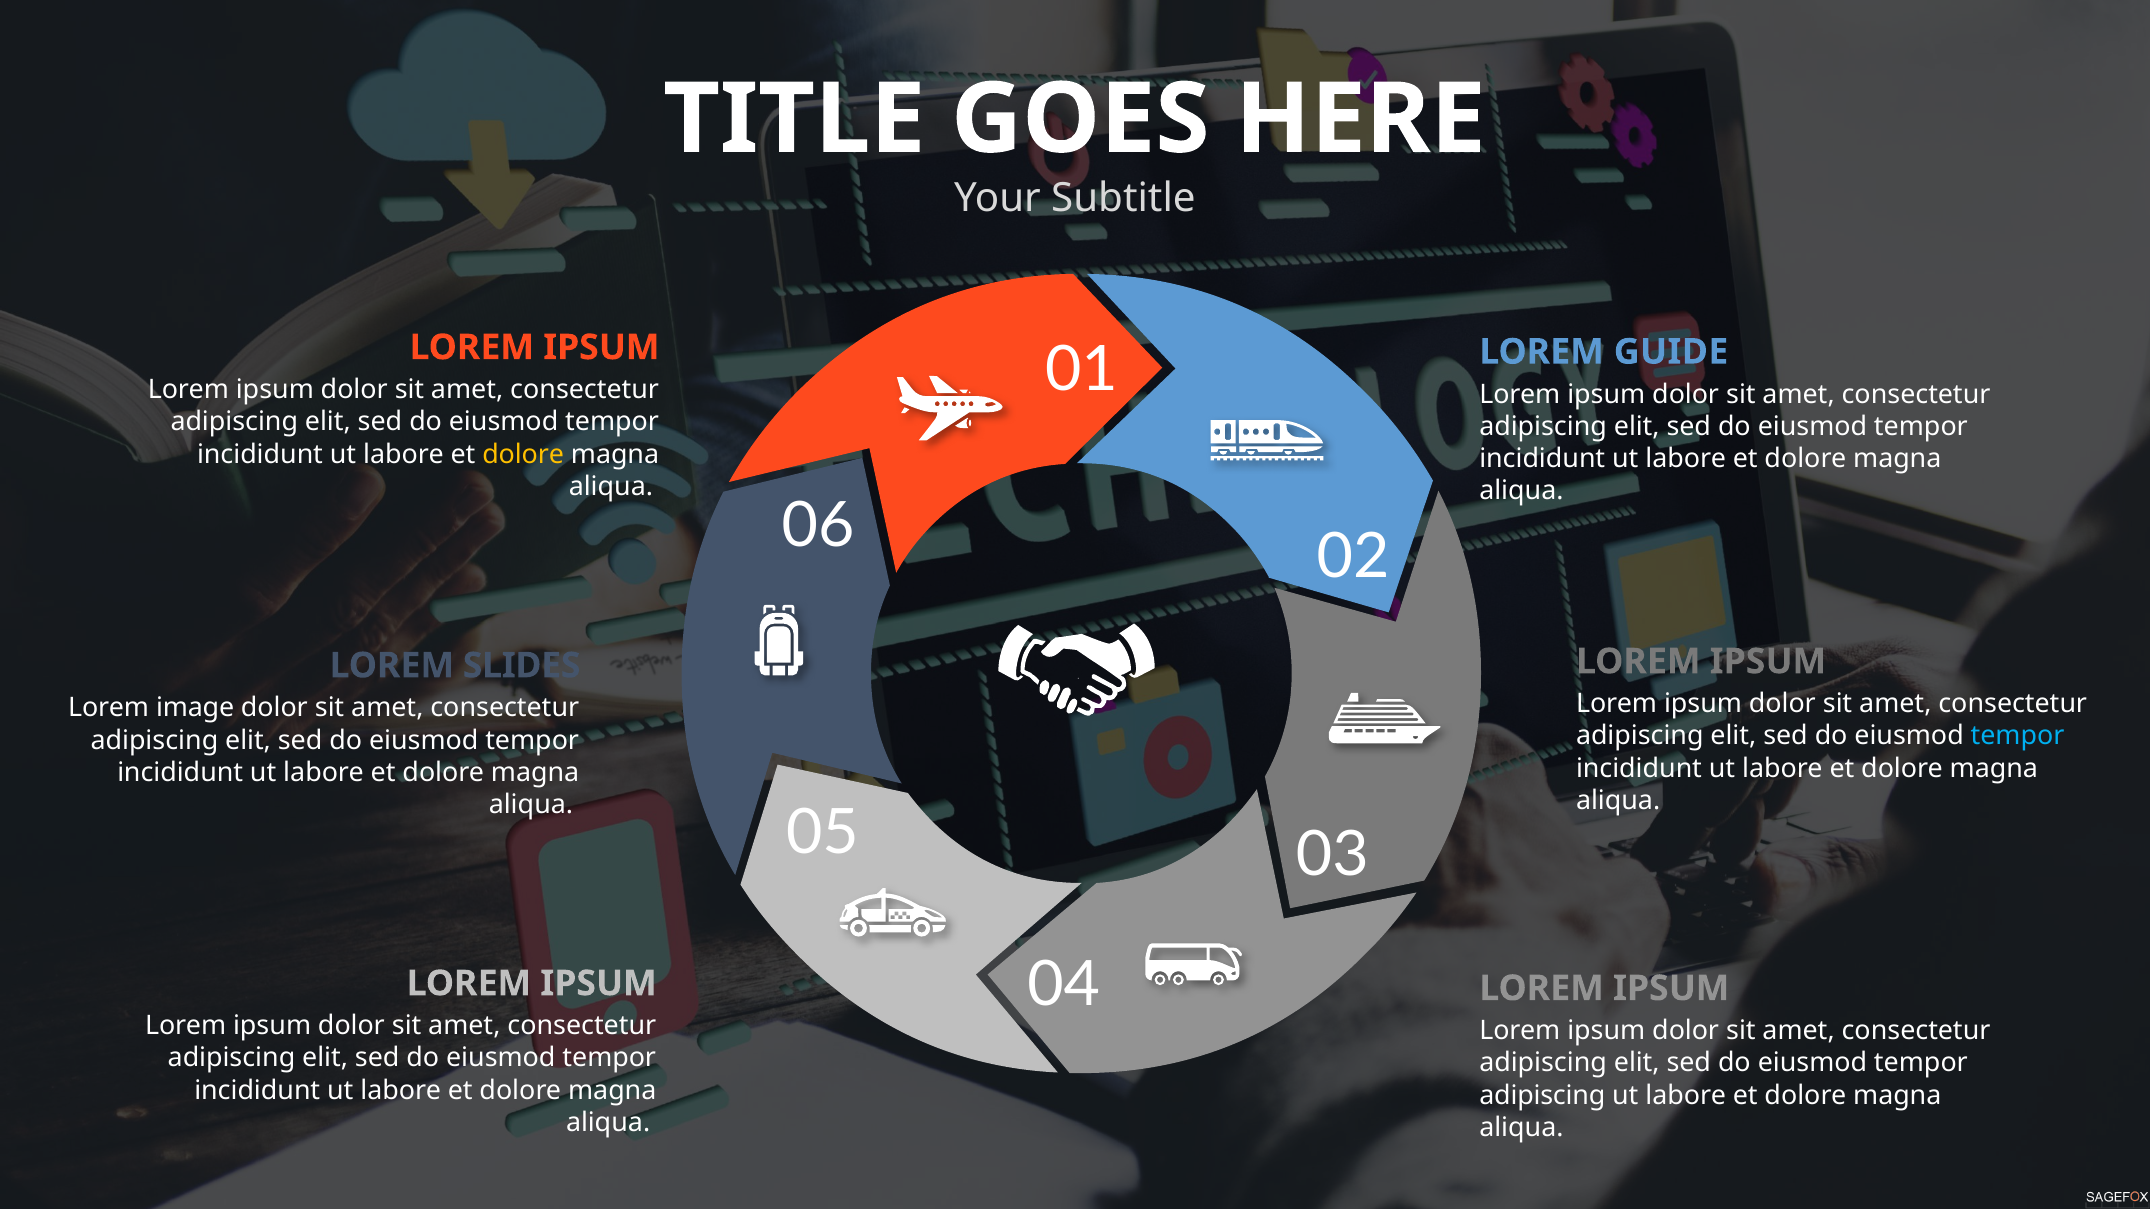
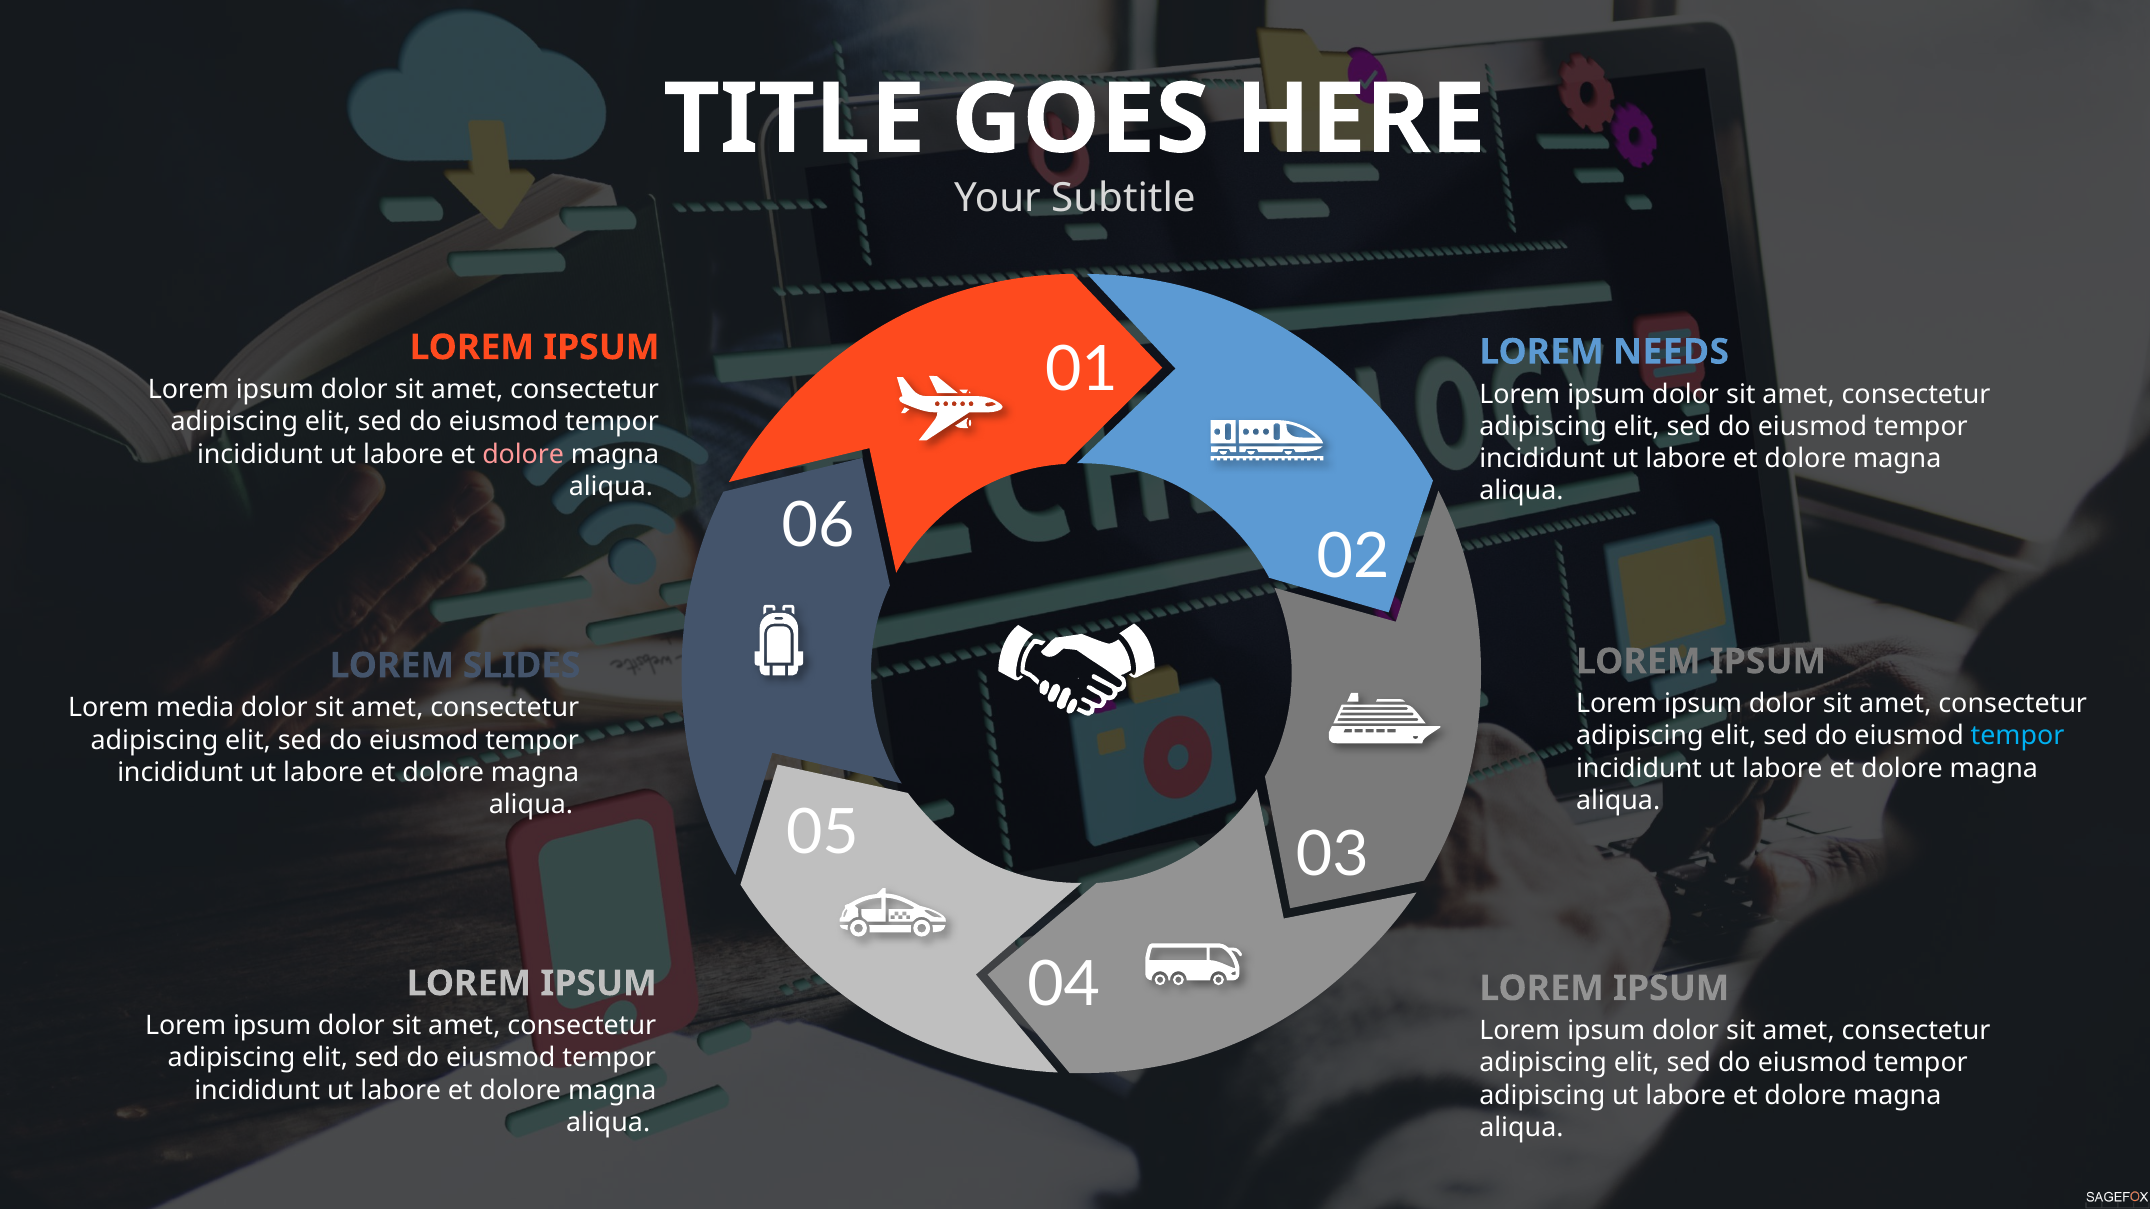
GUIDE: GUIDE -> NEEDS
dolore at (523, 454) colour: yellow -> pink
image: image -> media
